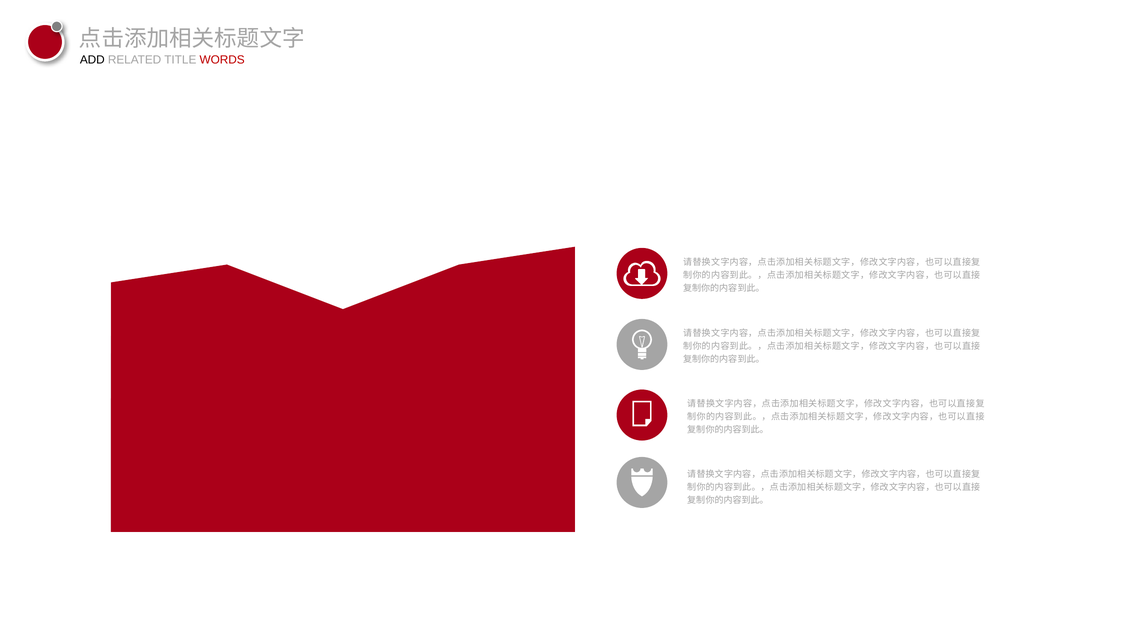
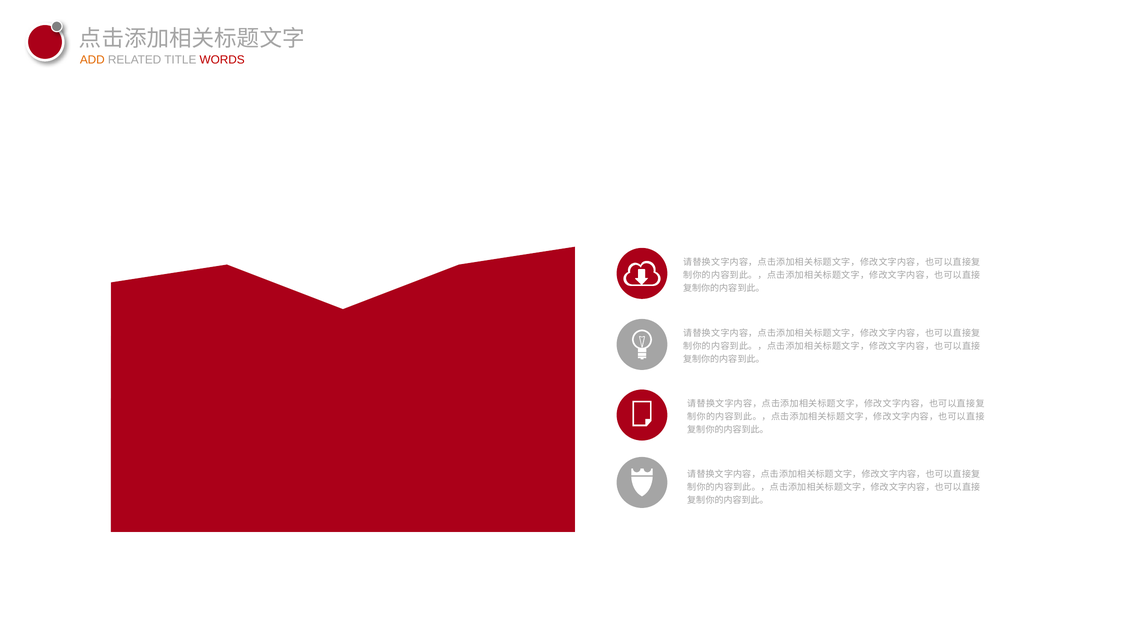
ADD colour: black -> orange
